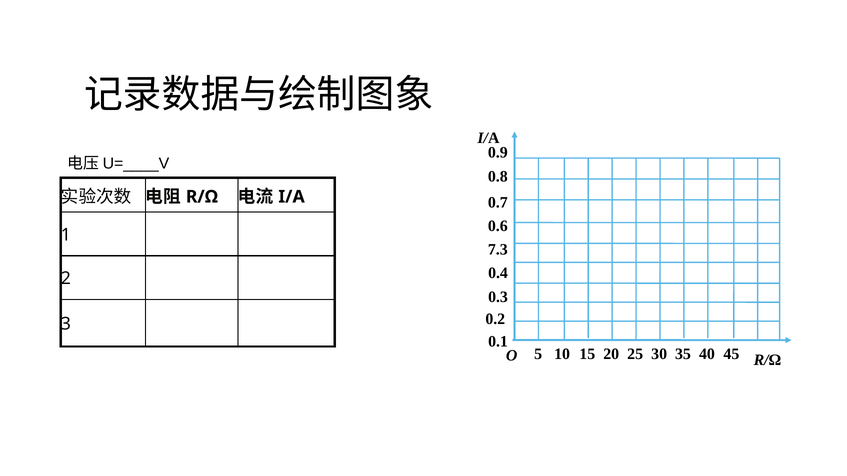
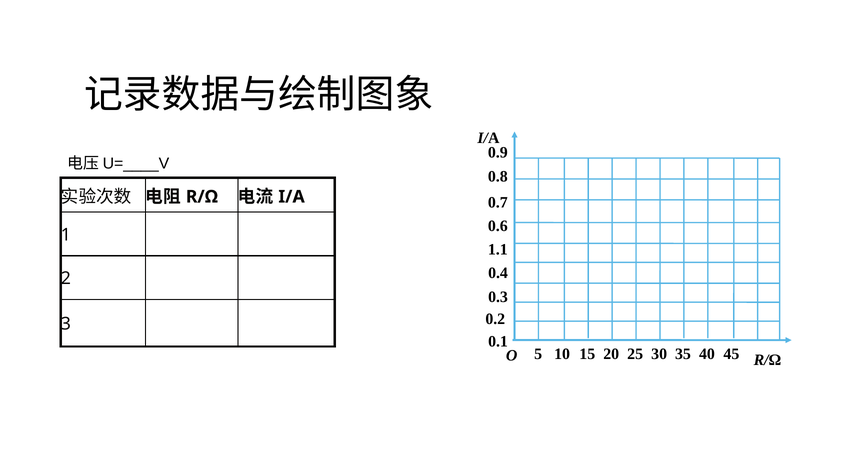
7.3: 7.3 -> 1.1
